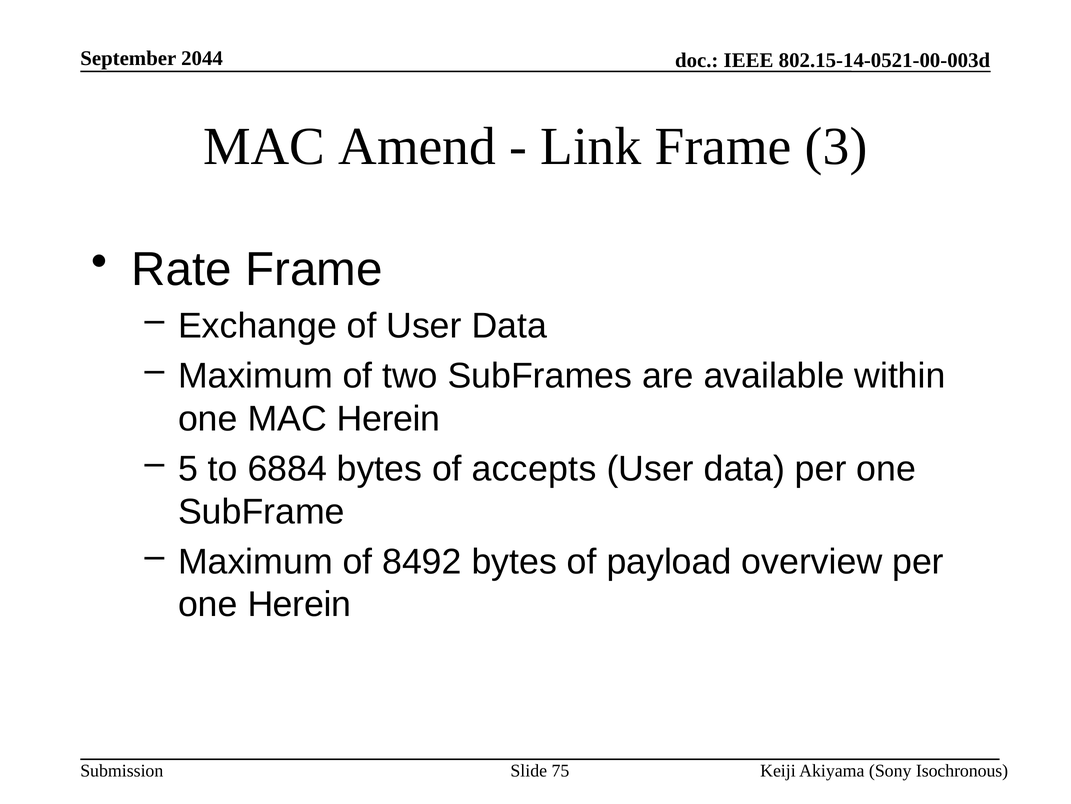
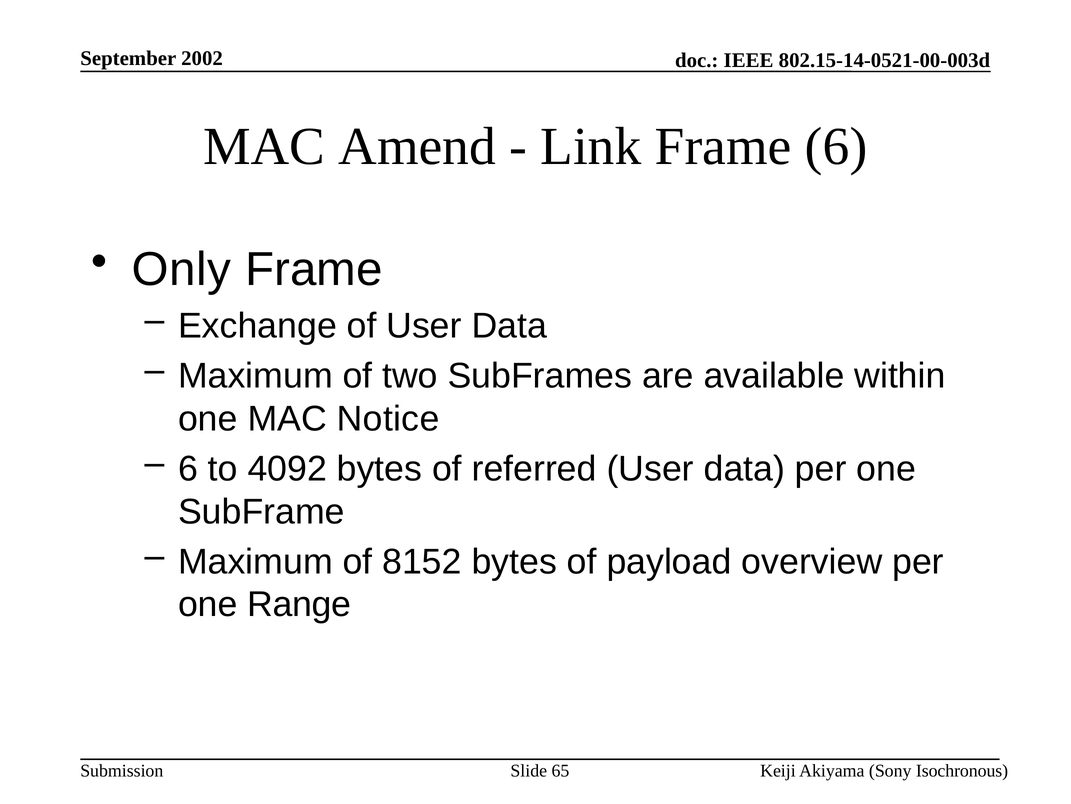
2044: 2044 -> 2002
Frame 3: 3 -> 6
Rate: Rate -> Only
MAC Herein: Herein -> Notice
5 at (188, 468): 5 -> 6
6884: 6884 -> 4092
accepts: accepts -> referred
8492: 8492 -> 8152
one Herein: Herein -> Range
75: 75 -> 65
